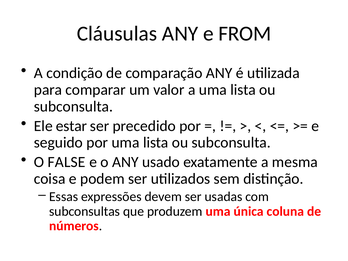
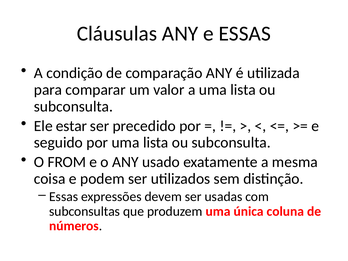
e FROM: FROM -> ESSAS
FALSE: FALSE -> FROM
